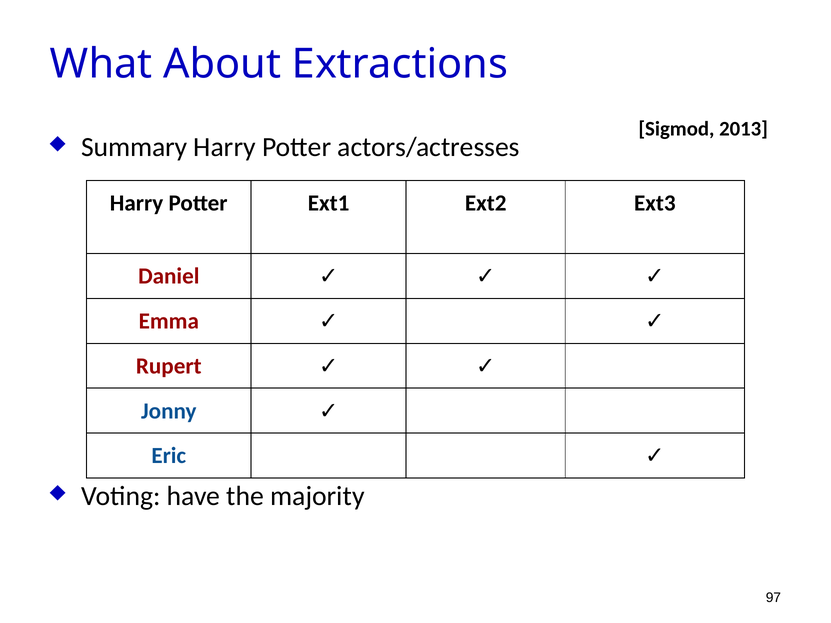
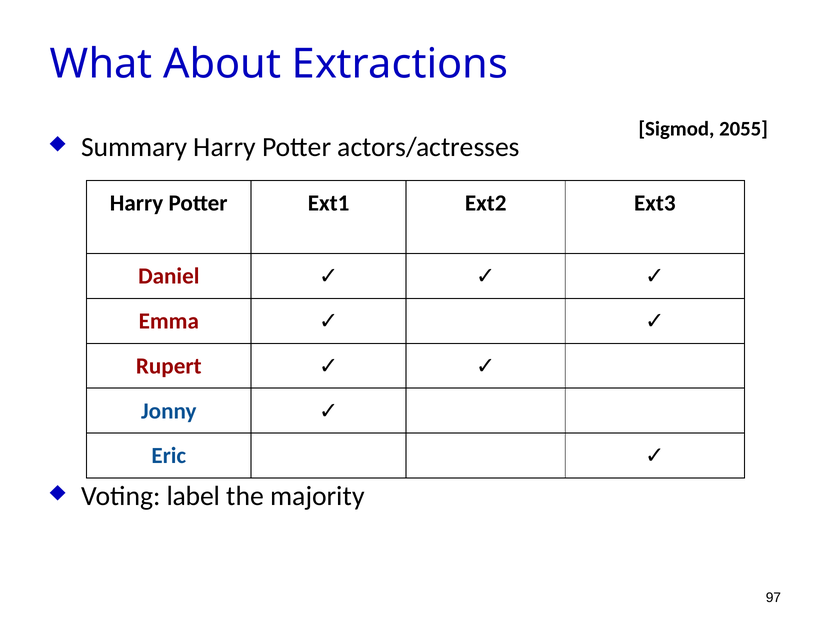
2013: 2013 -> 2055
have: have -> label
